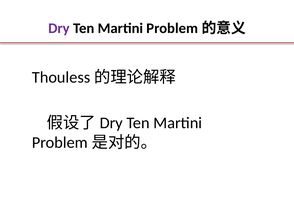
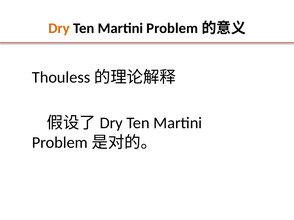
Dry colour: purple -> orange
